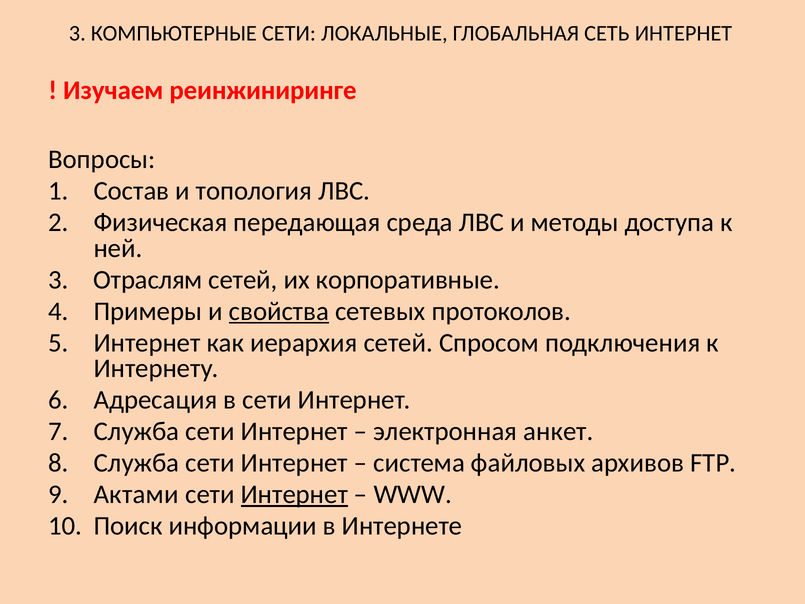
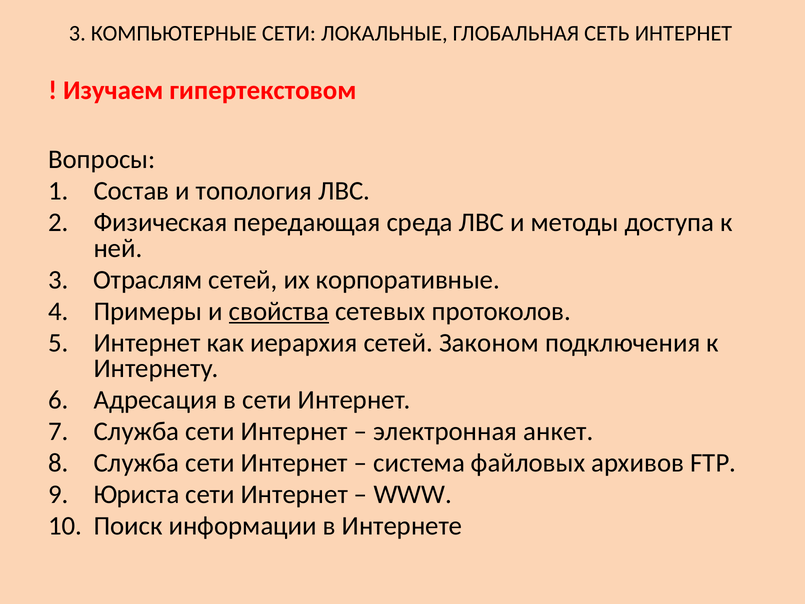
реинжиниринге: реинжиниринге -> гипертекстовом
Спросом: Спросом -> Законом
Актами: Актами -> Юриста
Интернет at (294, 494) underline: present -> none
